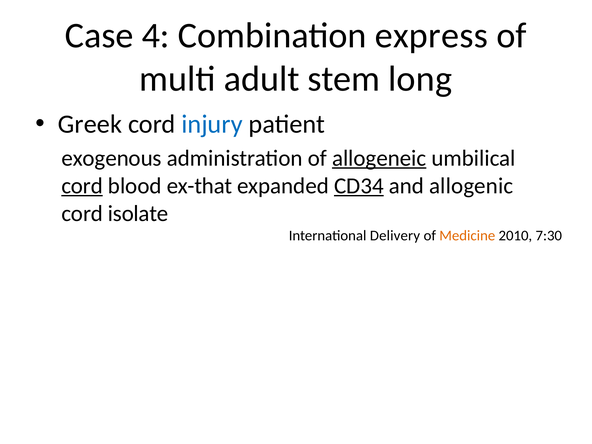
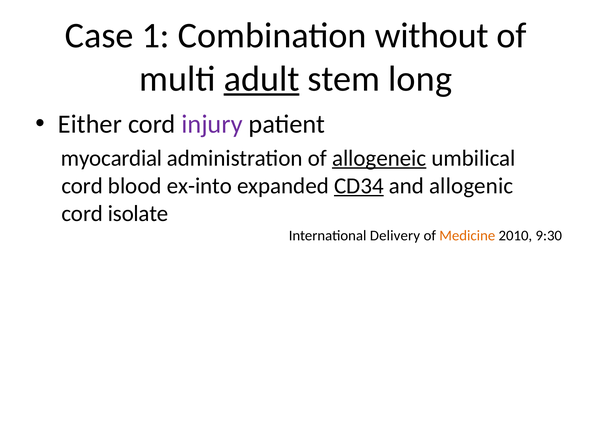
4: 4 -> 1
express: express -> without
adult underline: none -> present
Greek: Greek -> Either
injury colour: blue -> purple
exogenous: exogenous -> myocardial
cord at (82, 186) underline: present -> none
ex-that: ex-that -> ex-into
7:30: 7:30 -> 9:30
